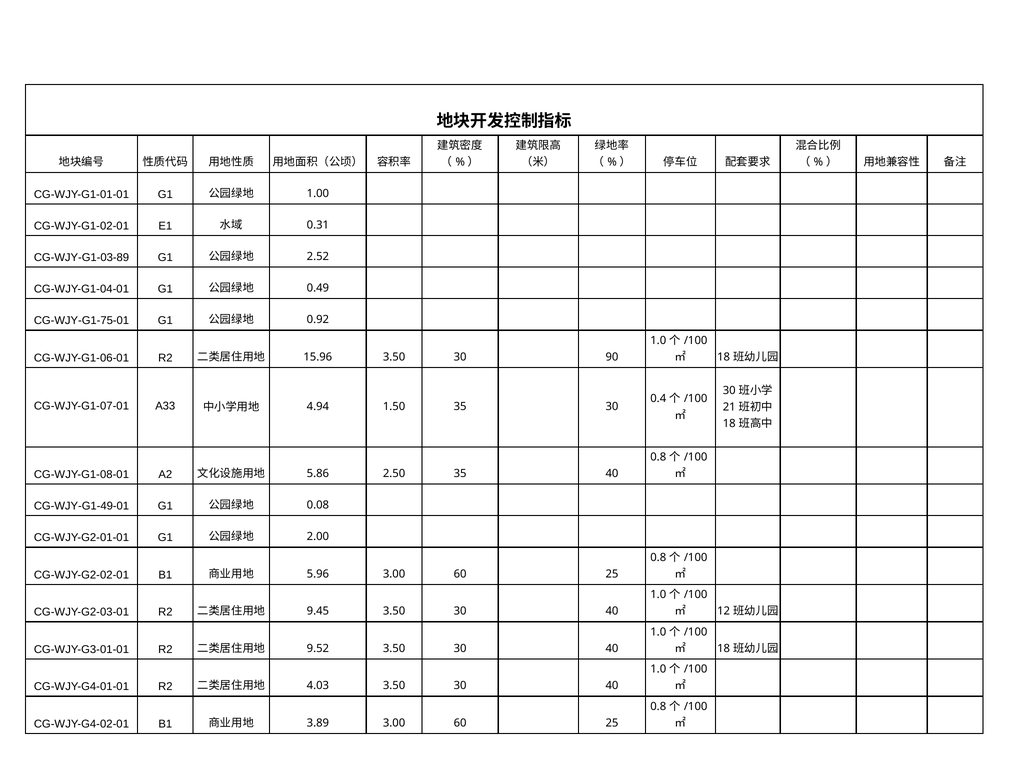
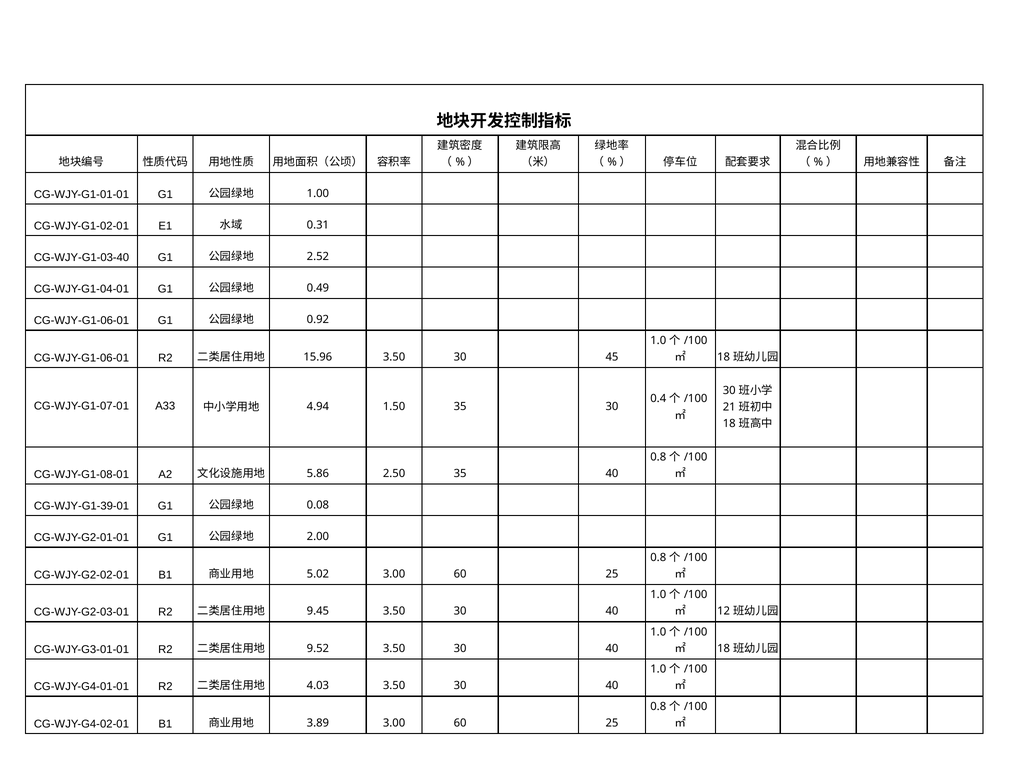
CG-WJY-G1-03-89: CG-WJY-G1-03-89 -> CG-WJY-G1-03-40
CG-WJY-G1-75-01 at (81, 321): CG-WJY-G1-75-01 -> CG-WJY-G1-06-01
90: 90 -> 45
CG-WJY-G1-49-01: CG-WJY-G1-49-01 -> CG-WJY-G1-39-01
5.96: 5.96 -> 5.02
